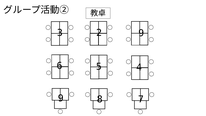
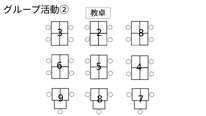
2 9: 9 -> 8
